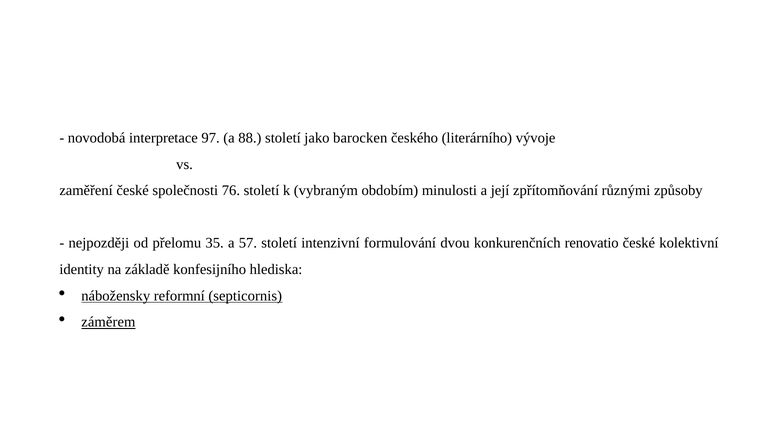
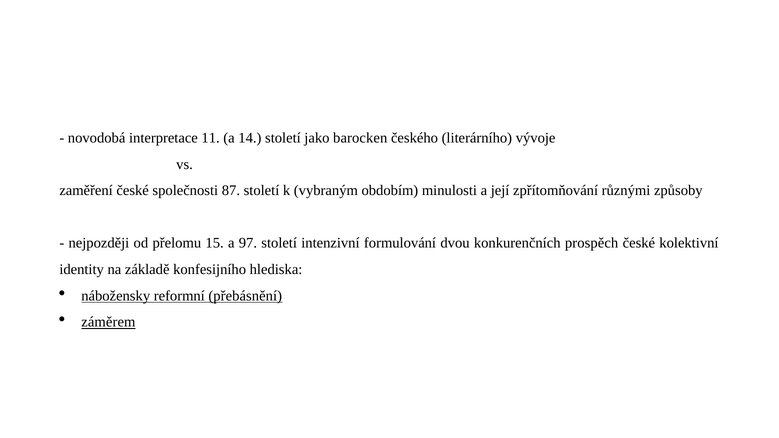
97: 97 -> 11
88: 88 -> 14
76: 76 -> 87
35: 35 -> 15
57: 57 -> 97
renovatio: renovatio -> prospěch
septicornis: septicornis -> přebásnění
